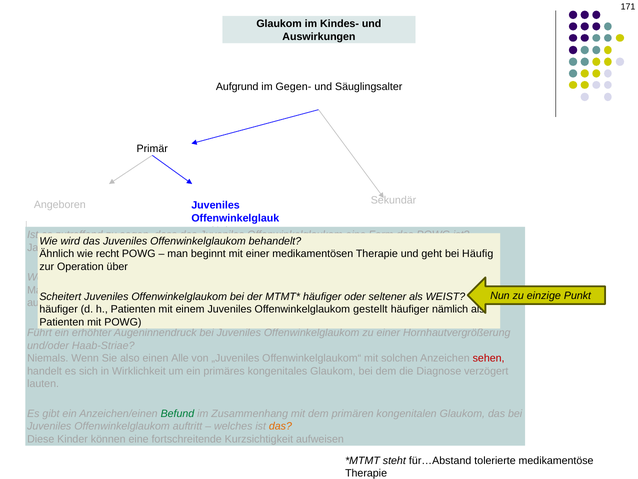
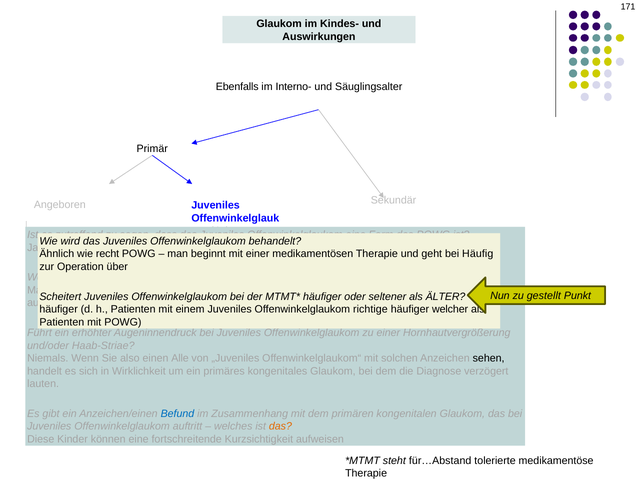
Aufgrund: Aufgrund -> Ebenfalls
Gegen-: Gegen- -> Interno-
einzige: einzige -> gestellt
WEIST at (445, 296): WEIST -> ÄLTER
gestellt: gestellt -> richtige
nämlich: nämlich -> welcher
sehen colour: red -> black
Befund colour: green -> blue
